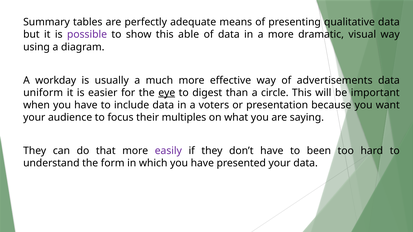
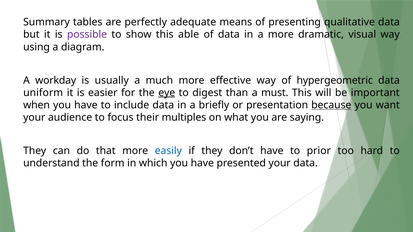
advertisements: advertisements -> hypergeometric
circle: circle -> must
voters: voters -> briefly
because underline: none -> present
easily colour: purple -> blue
been: been -> prior
